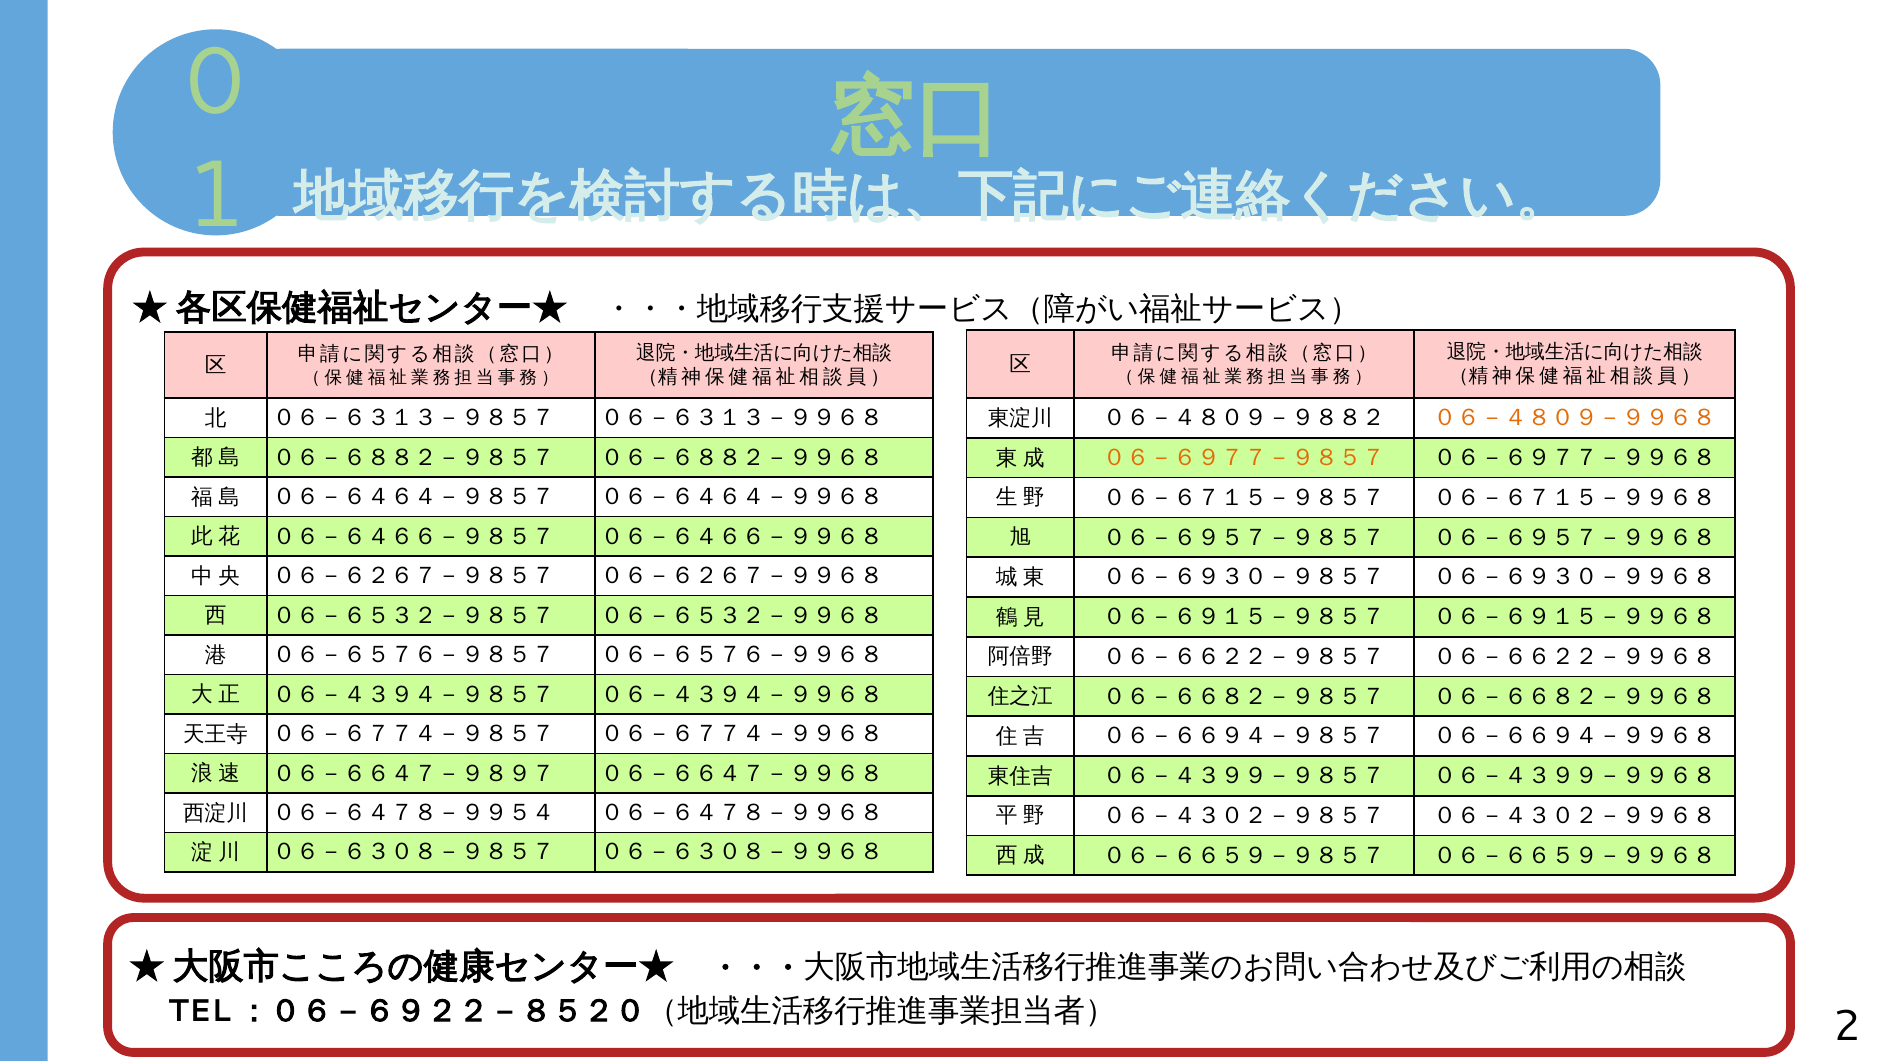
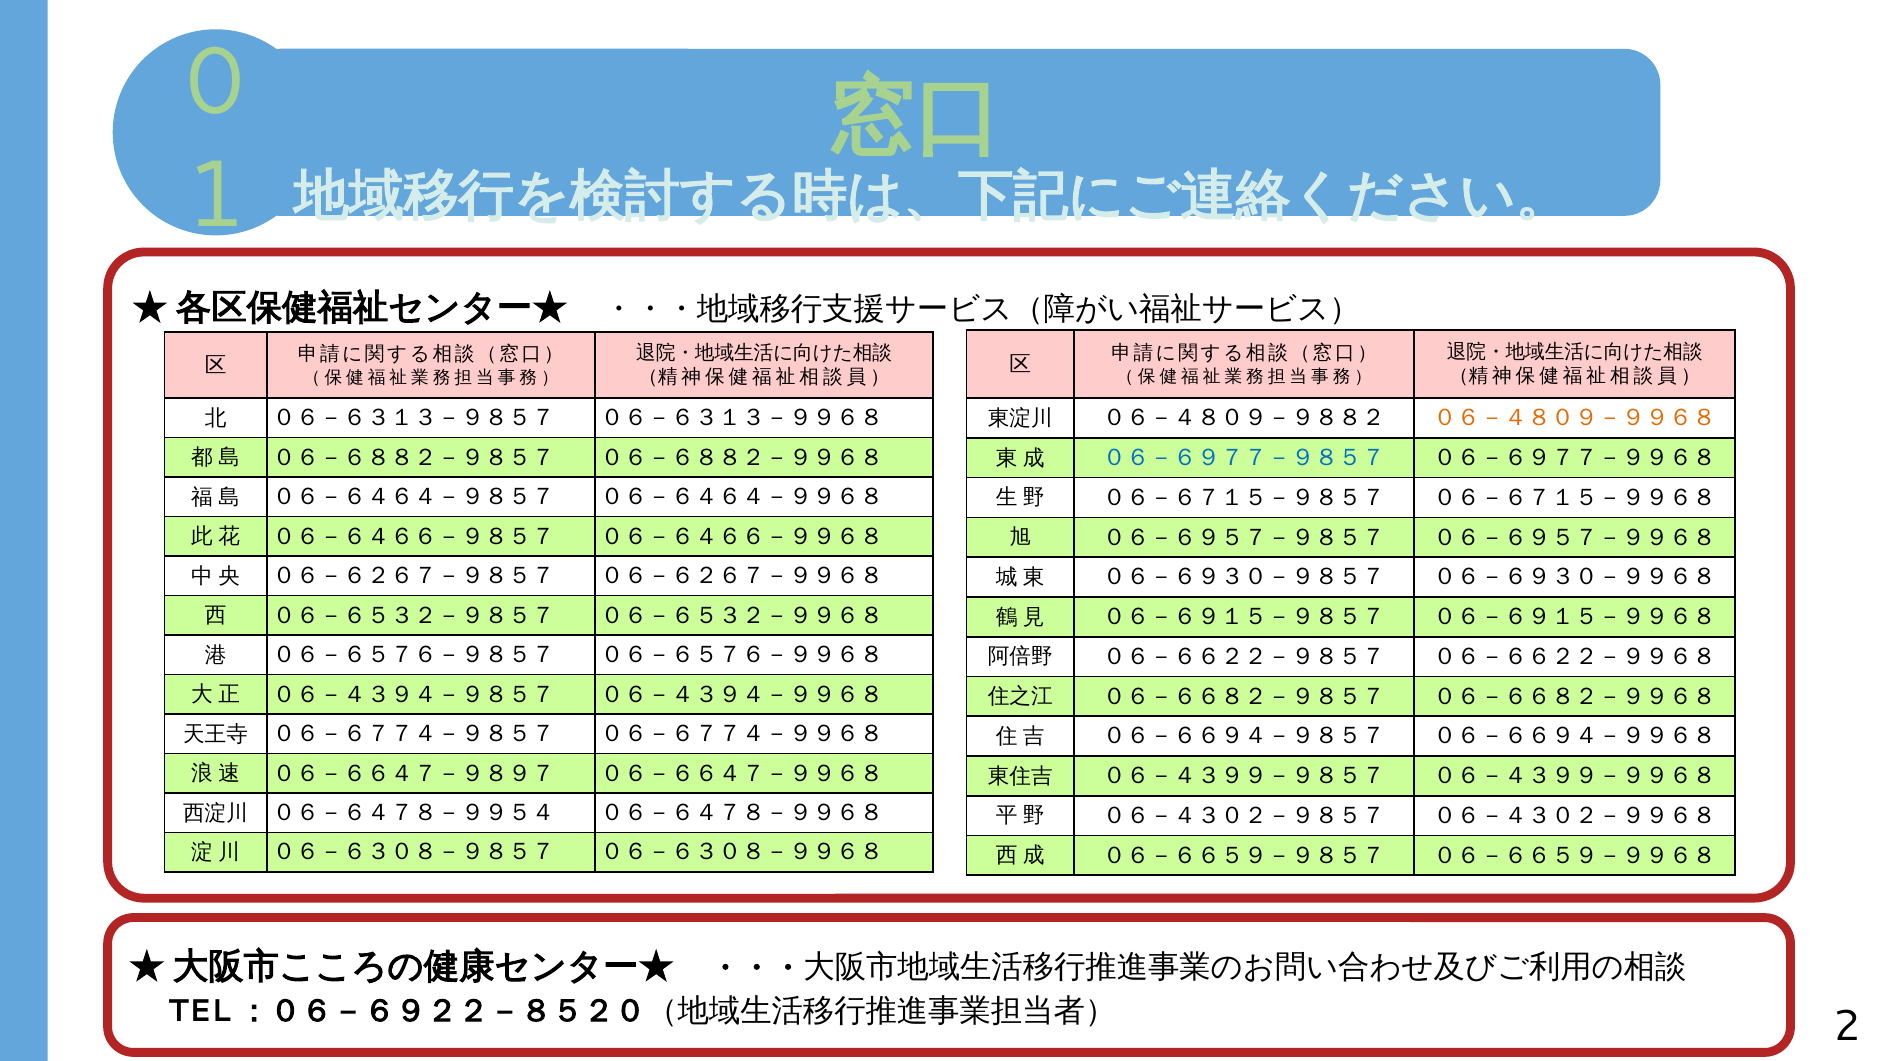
０６－６９７７－９８５７ colour: orange -> blue
